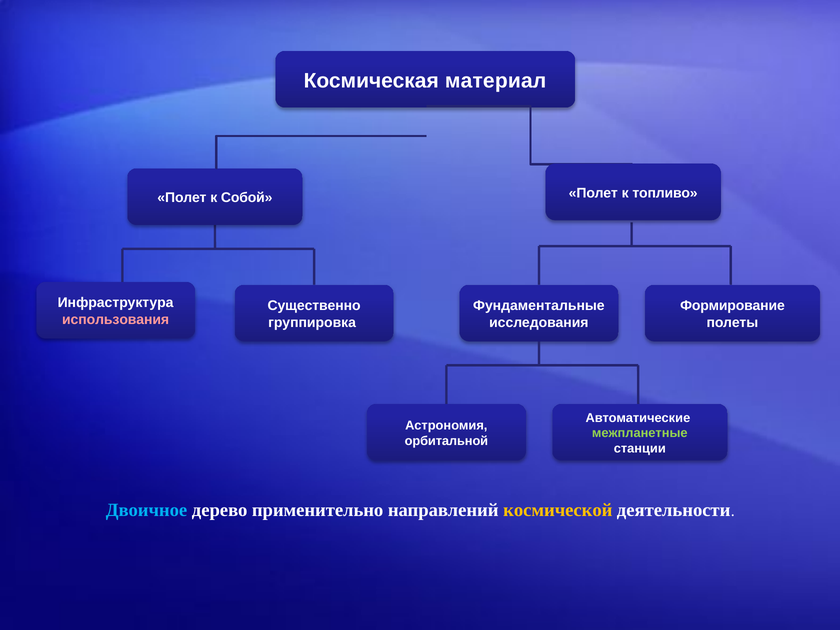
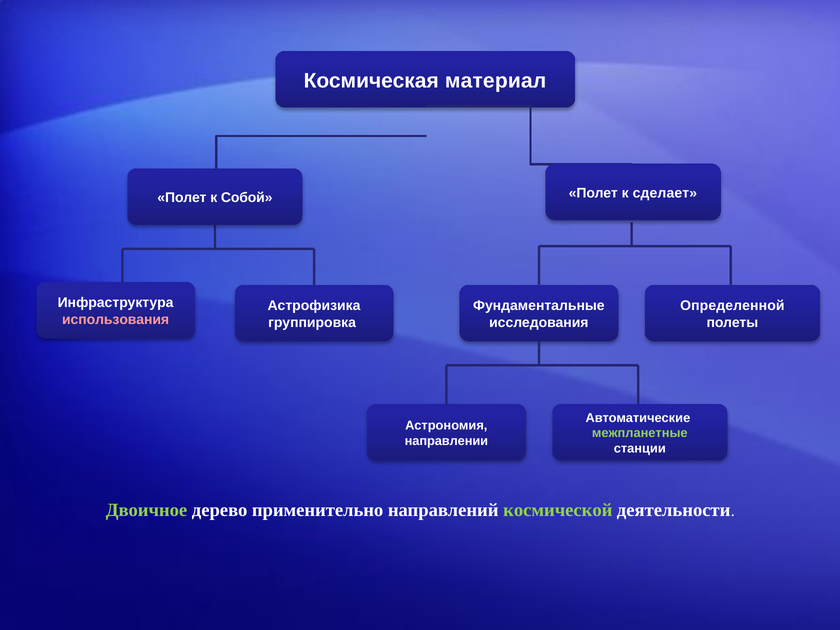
топливо: топливо -> сделает
Существенно: Существенно -> Астрофизика
Формирование: Формирование -> Определенной
орбитальной: орбитальной -> направлении
Двоичное colour: light blue -> light green
космической colour: yellow -> light green
